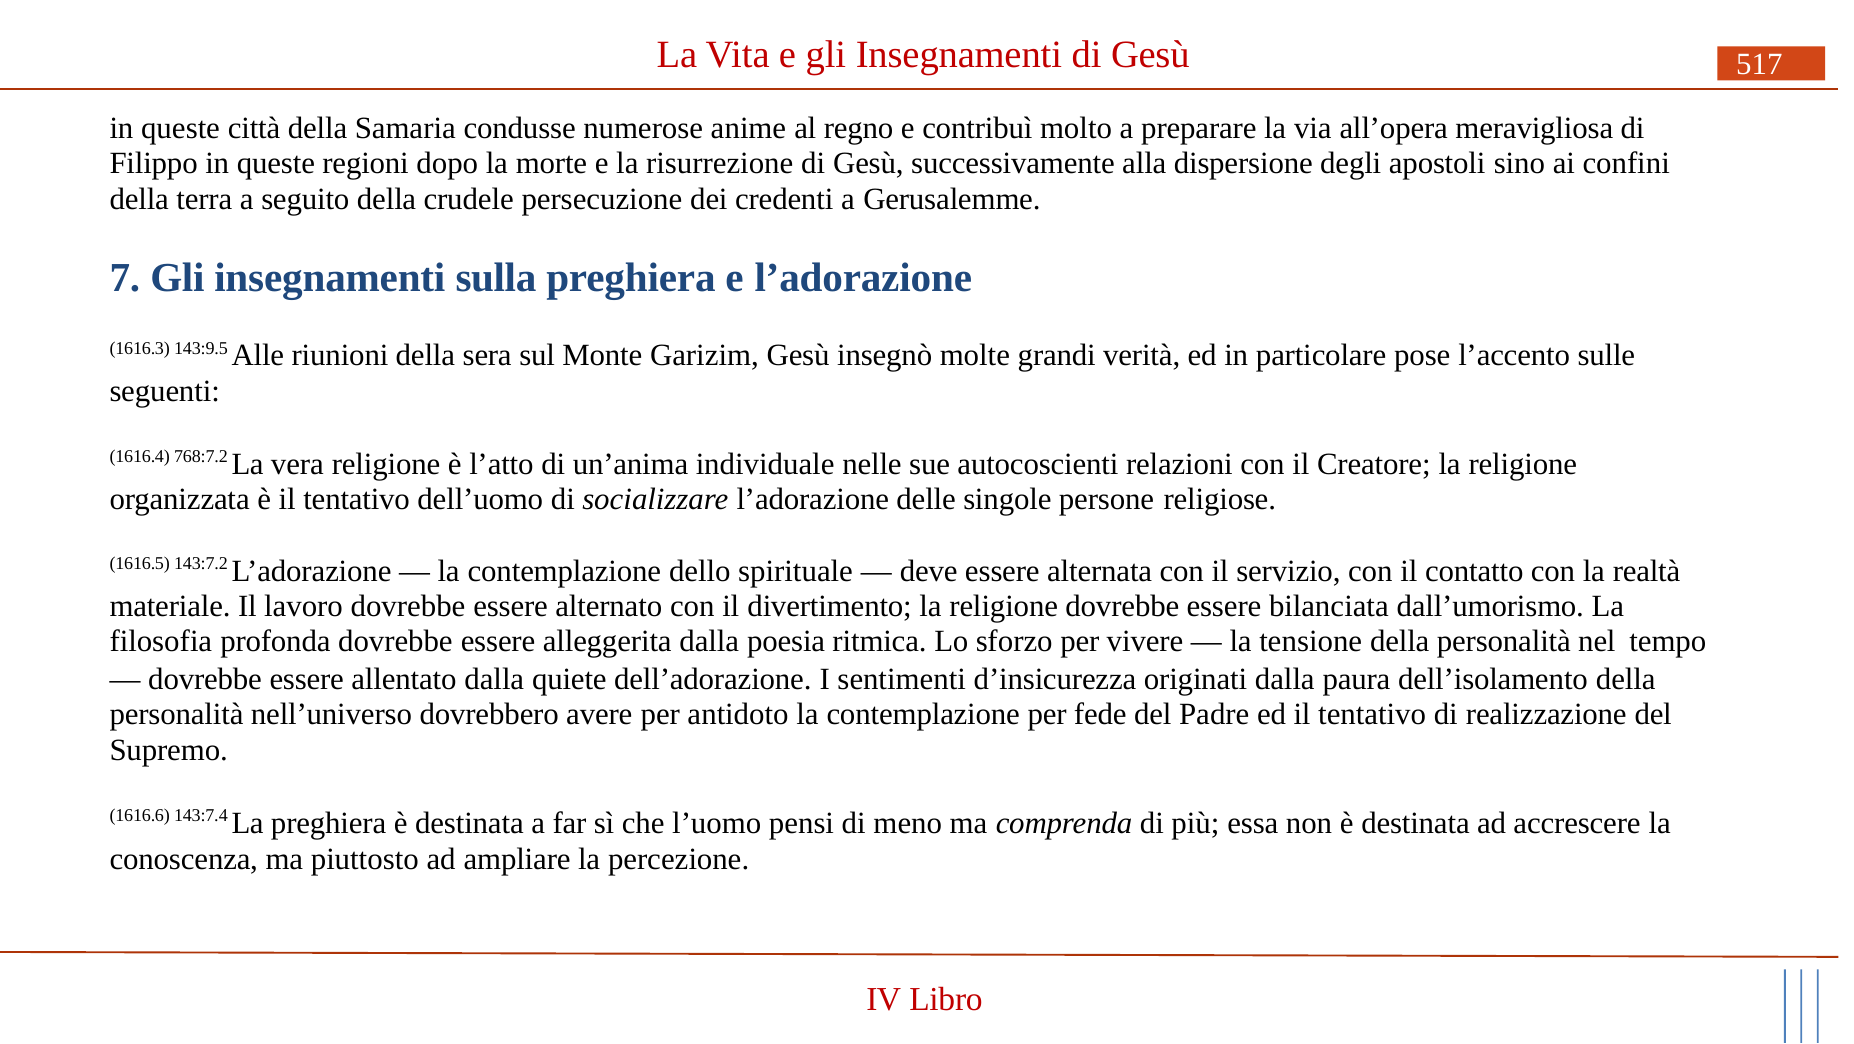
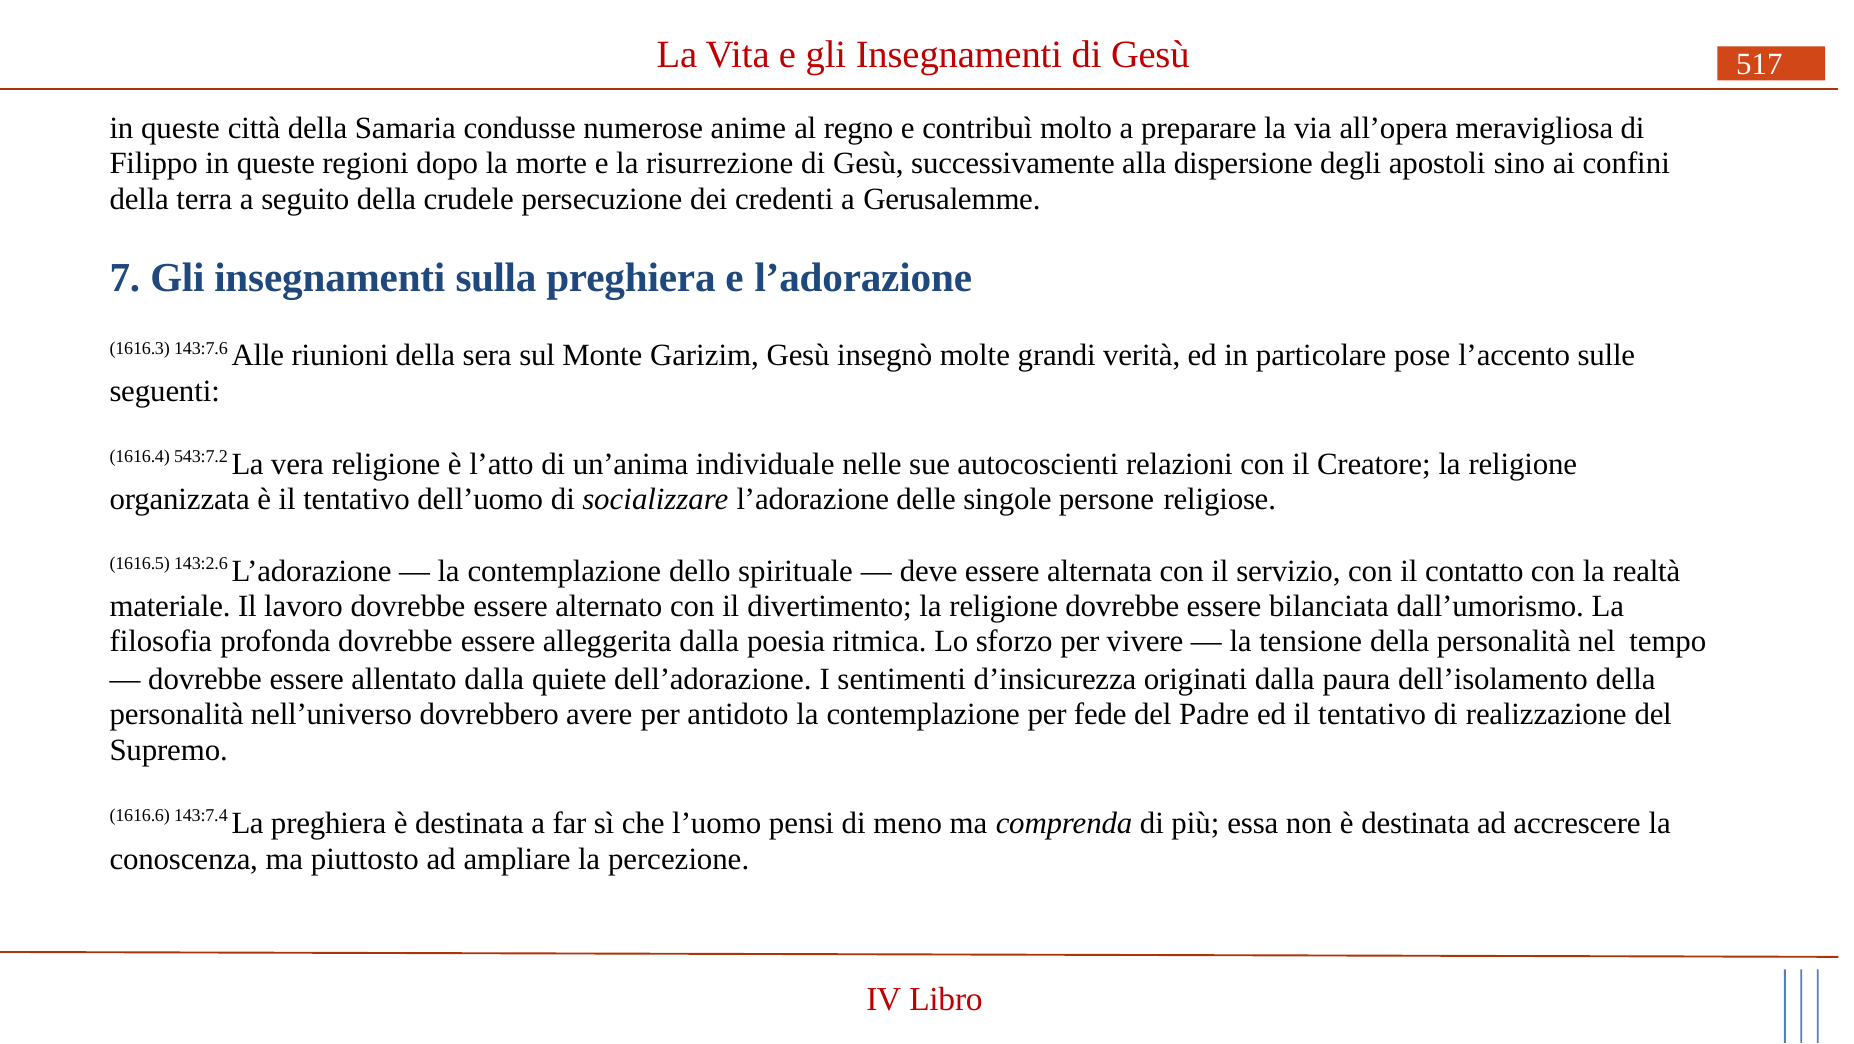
143:9.5: 143:9.5 -> 143:7.6
768:7.2: 768:7.2 -> 543:7.2
143:7.2: 143:7.2 -> 143:2.6
